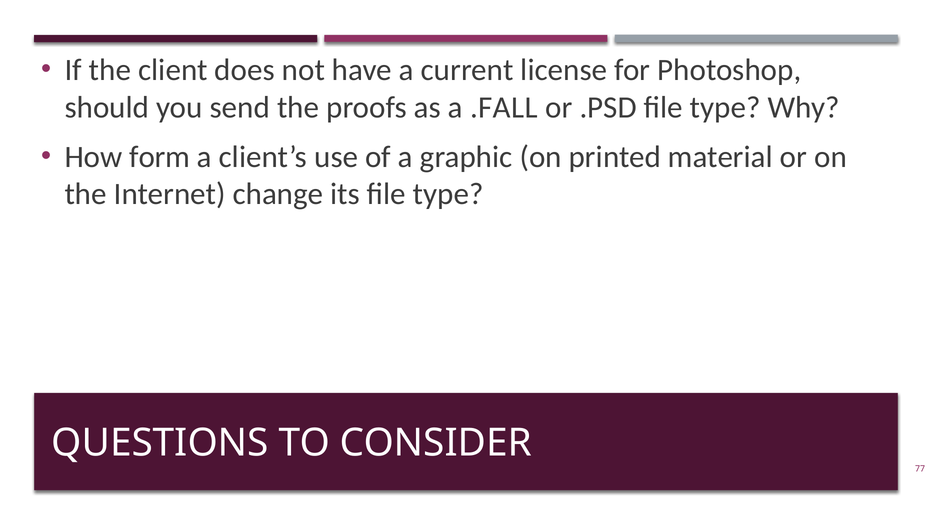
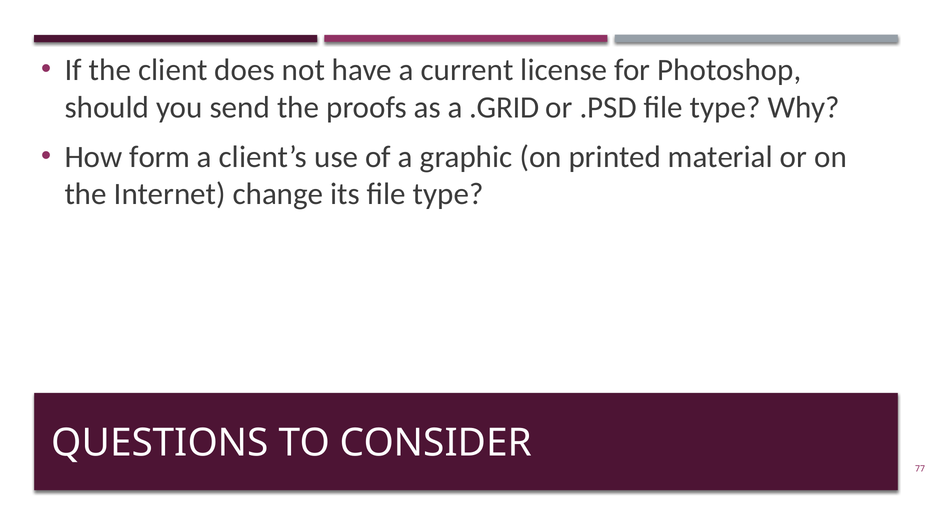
.FALL: .FALL -> .GRID
